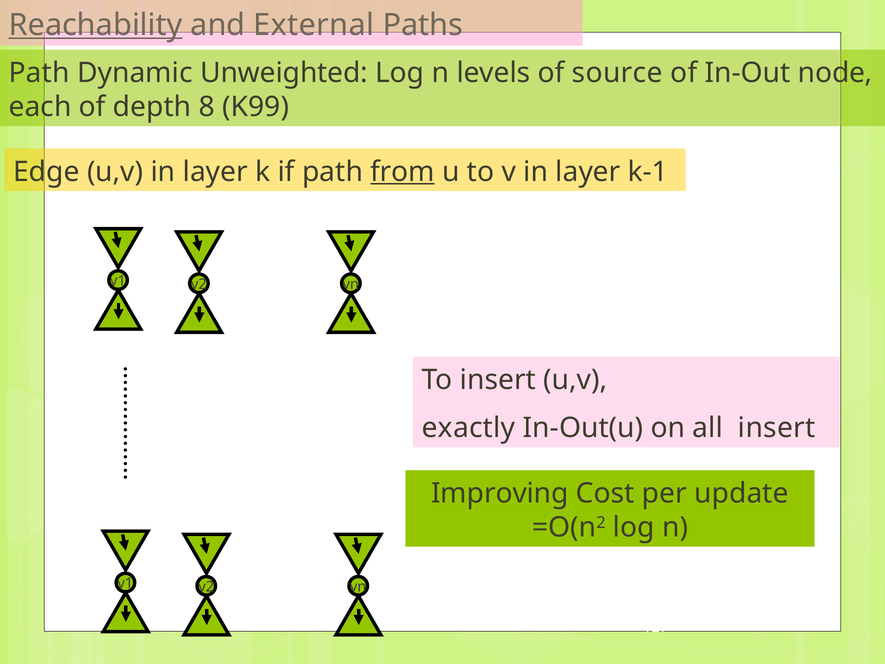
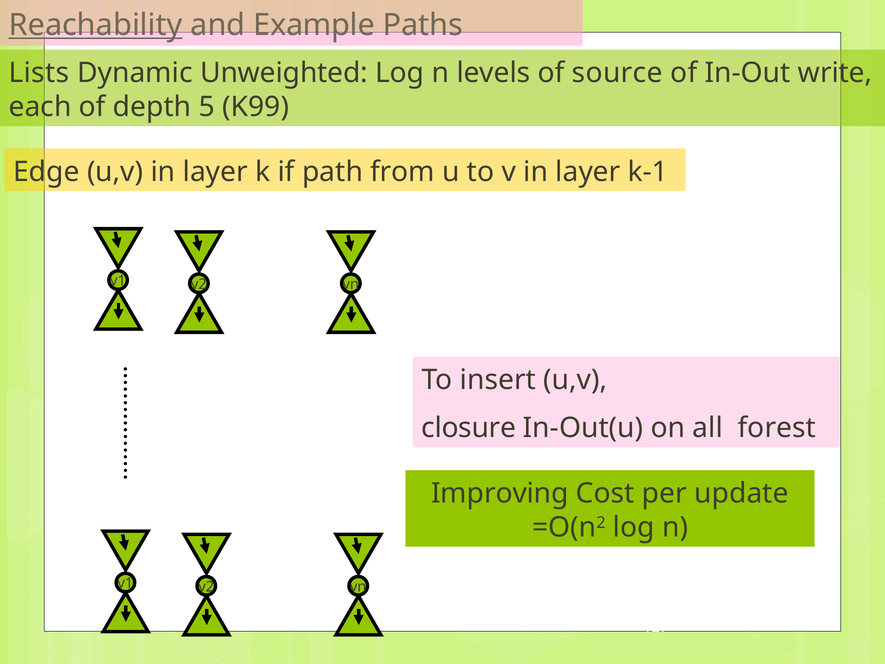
External: External -> Example
Path at (39, 73): Path -> Lists
node: node -> write
8: 8 -> 5
from underline: present -> none
exactly: exactly -> closure
all insert: insert -> forest
